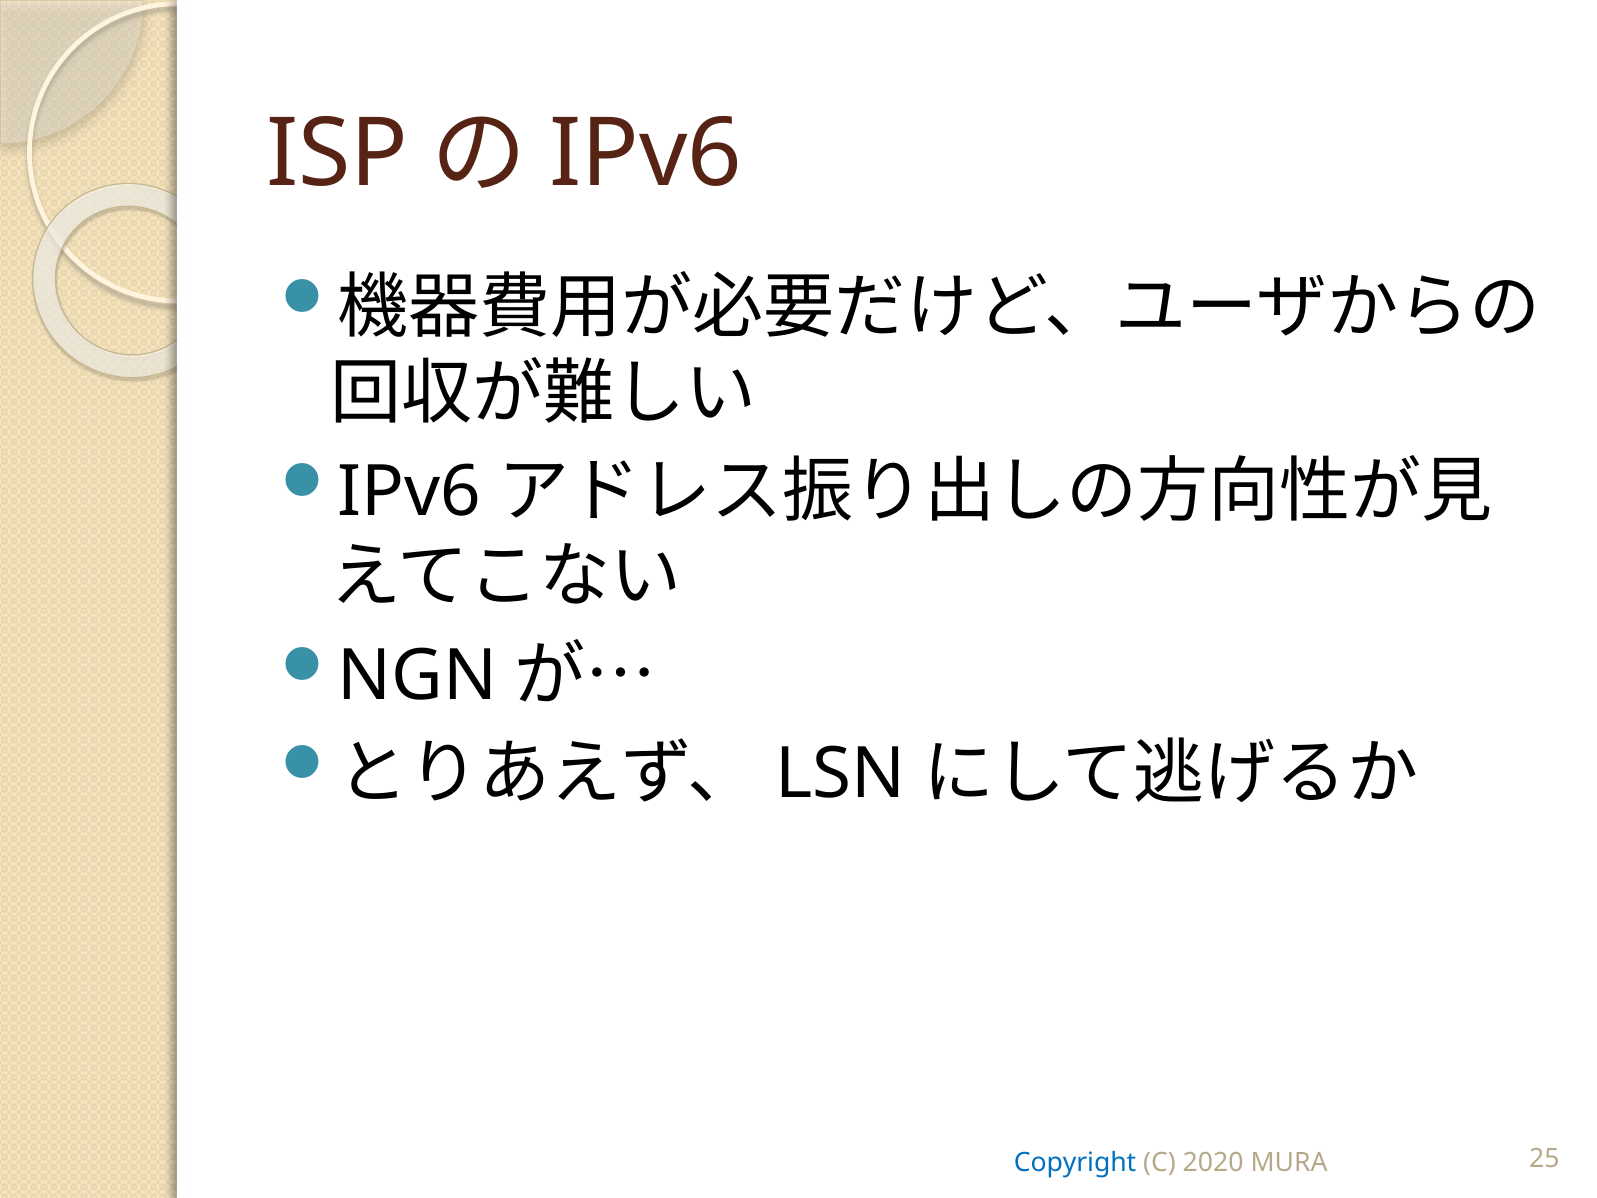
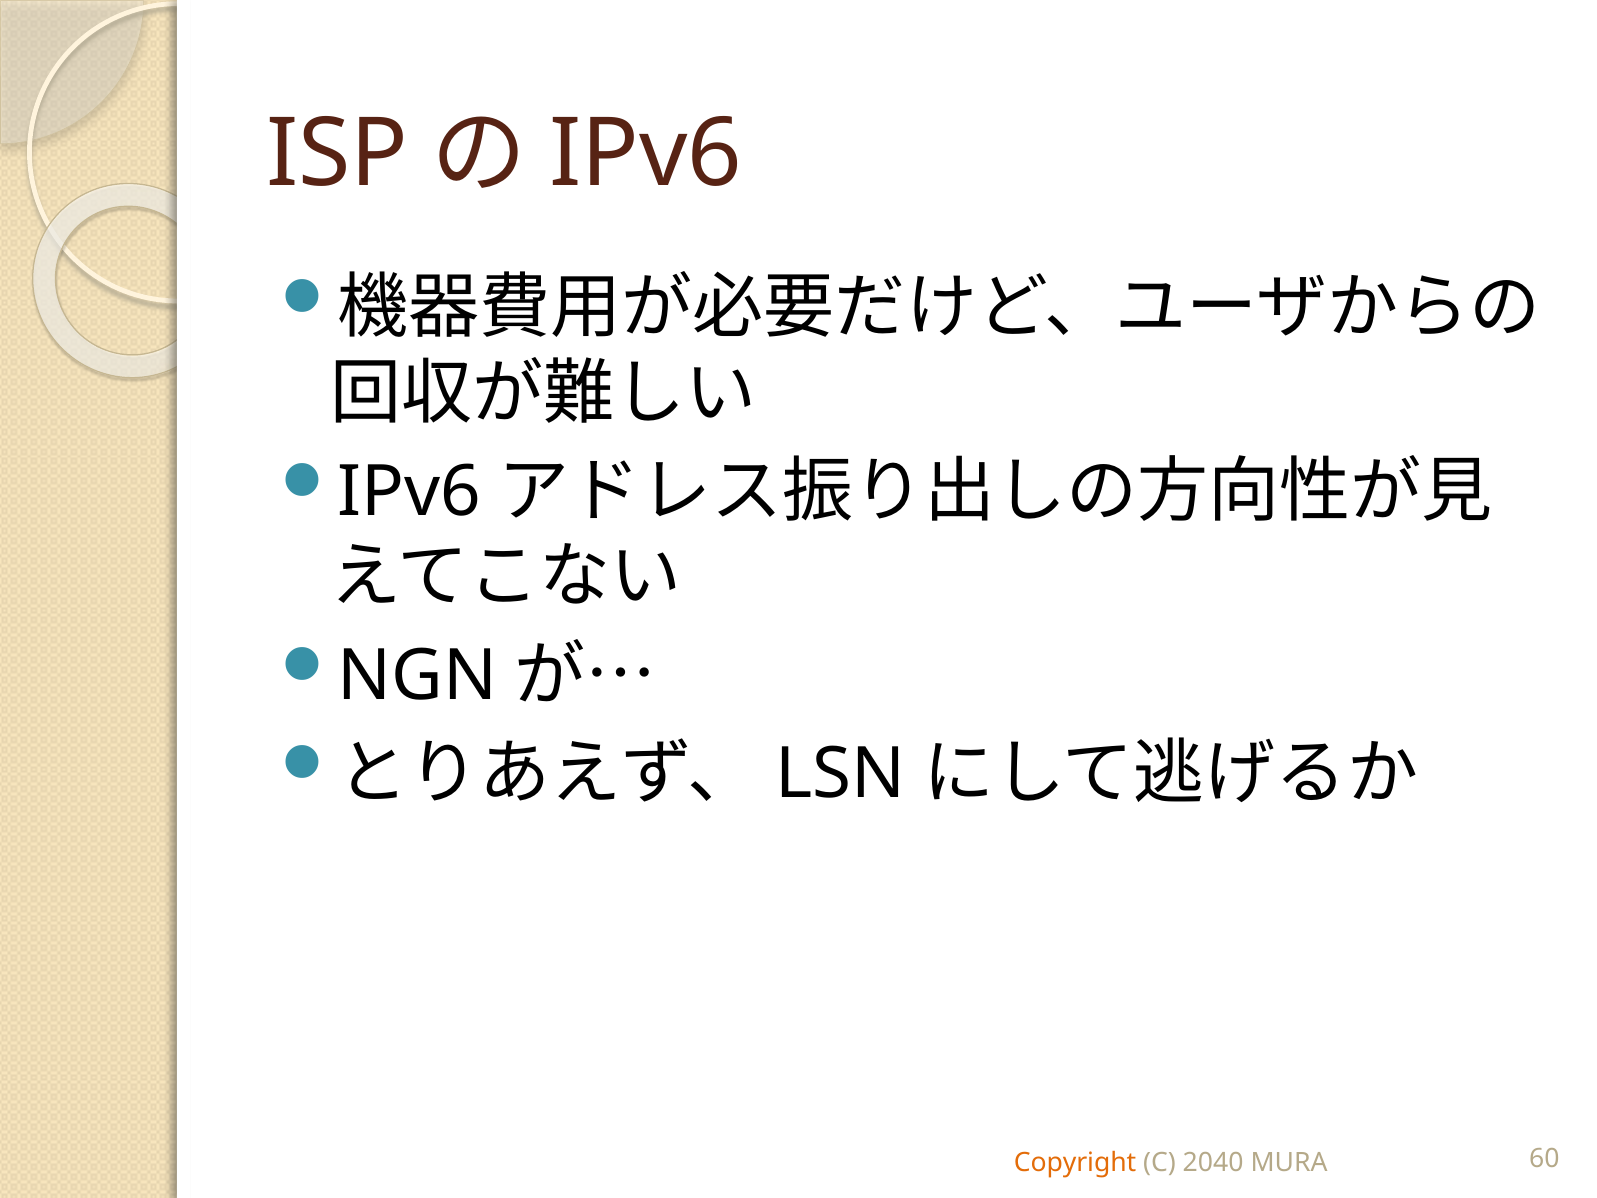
Copyright colour: blue -> orange
2020: 2020 -> 2040
25: 25 -> 60
